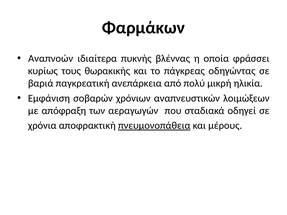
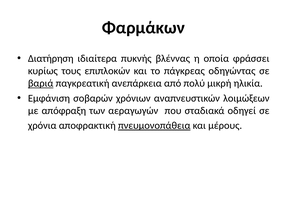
Αναπνοών: Αναπνοών -> Διατήρηση
θωρακικής: θωρακικής -> επιπλοκών
βαριά underline: none -> present
